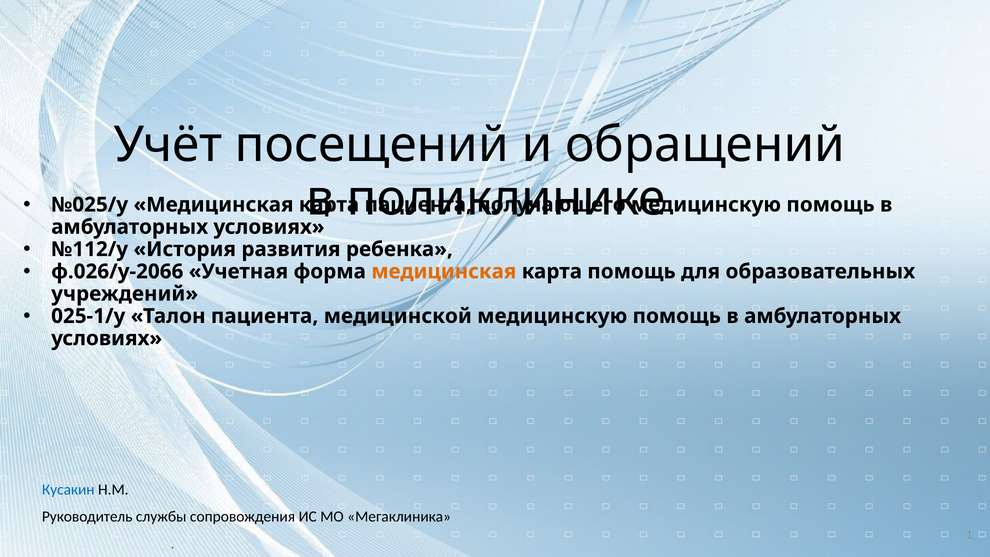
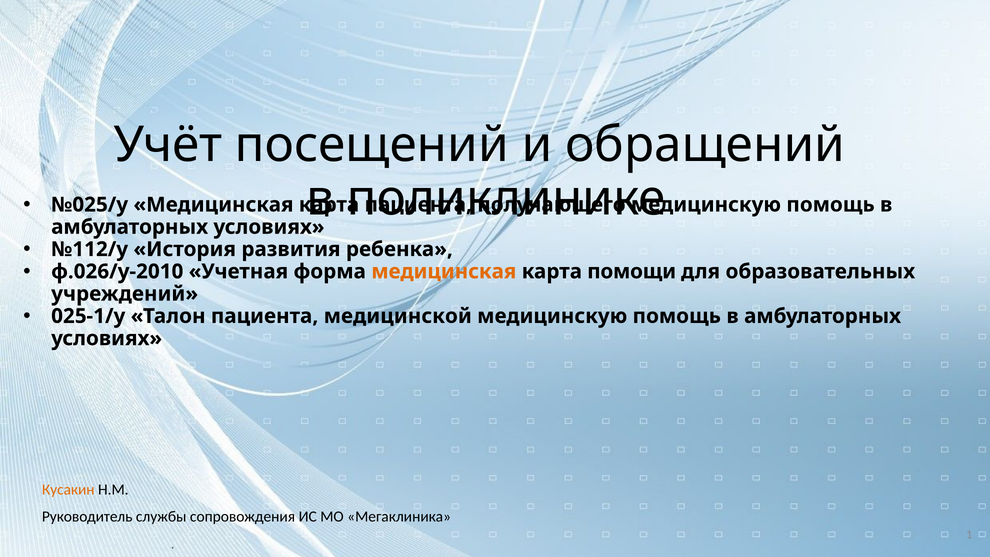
ф.026/у-2066: ф.026/у-2066 -> ф.026/у-2010
карта помощь: помощь -> помощи
Кусакин colour: blue -> orange
